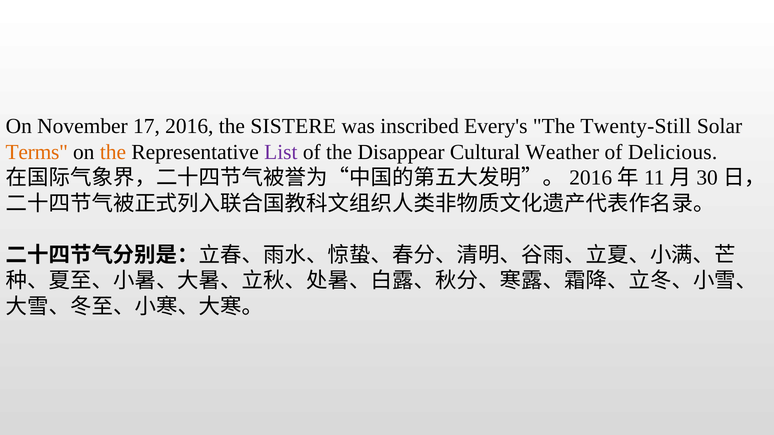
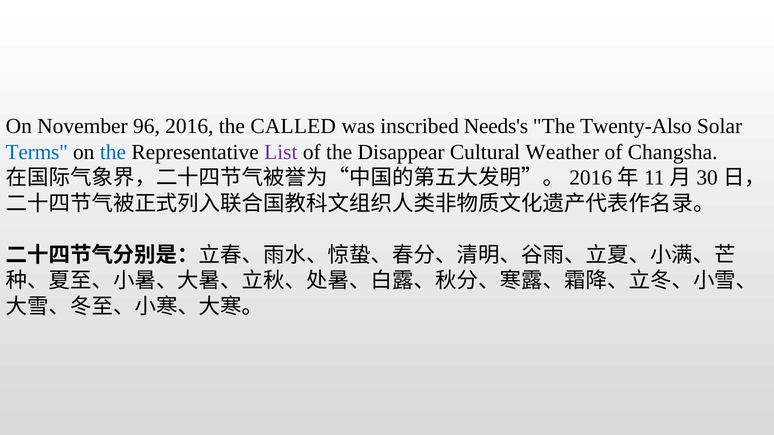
17: 17 -> 96
SISTERE: SISTERE -> CALLED
Every's: Every's -> Needs's
Twenty-Still: Twenty-Still -> Twenty-Also
Terms colour: orange -> blue
the at (113, 152) colour: orange -> blue
Delicious: Delicious -> Changsha
